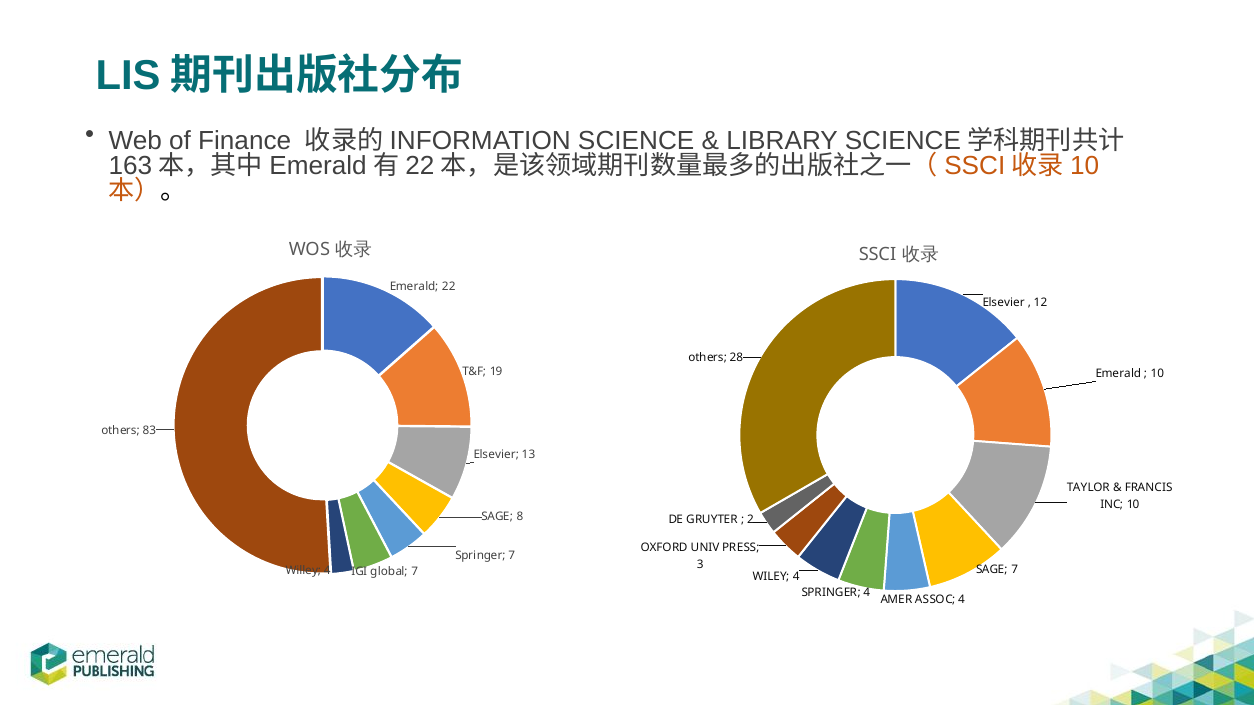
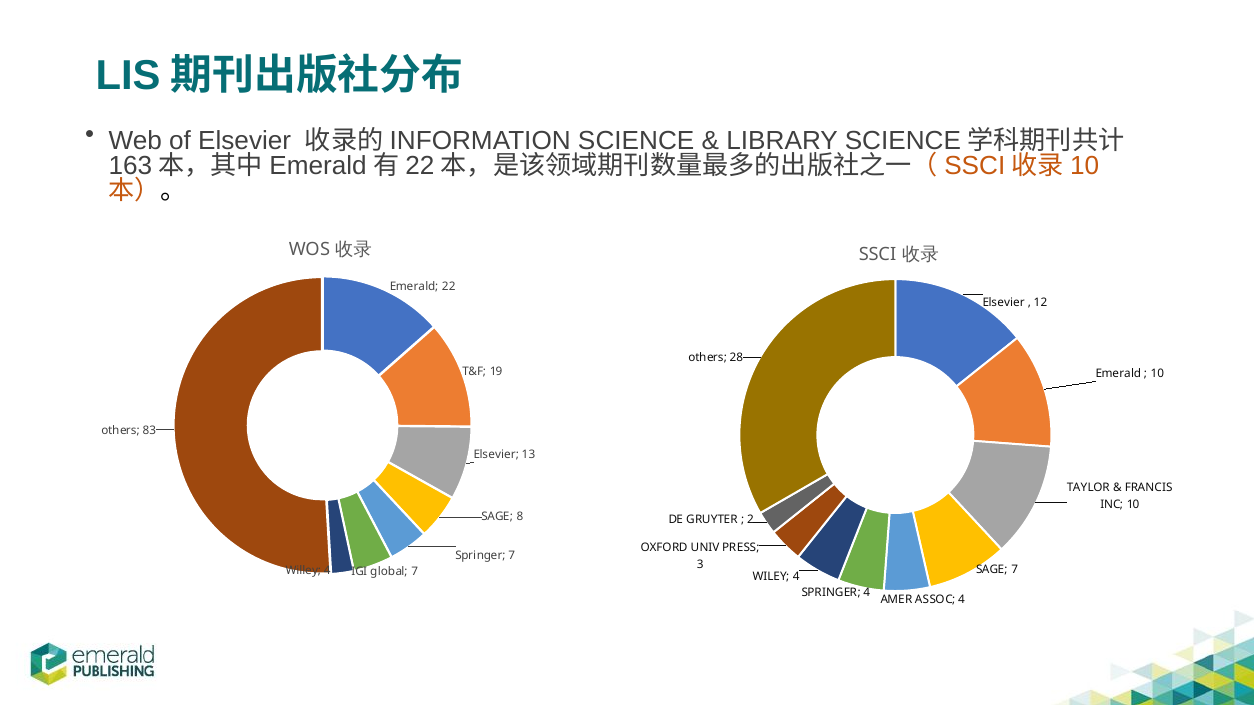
of Finance: Finance -> Elsevier
